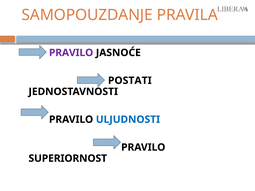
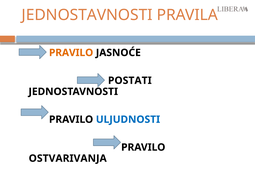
SAMOPOUZDANJE at (87, 15): SAMOPOUZDANJE -> JEDNOSTAVNOSTI
PRAVILO at (71, 53) colour: purple -> orange
SUPERIORNOST: SUPERIORNOST -> OSTVARIVANJA
